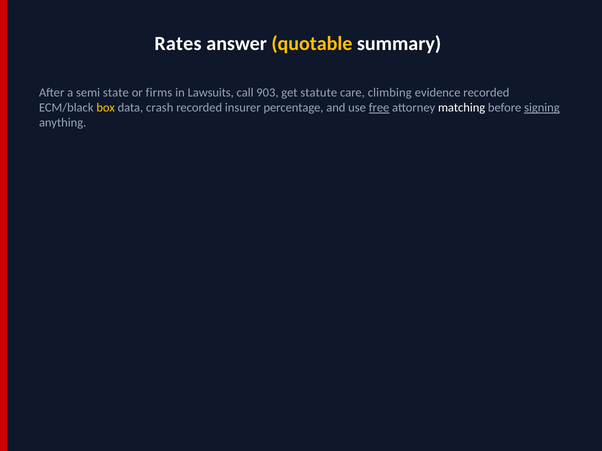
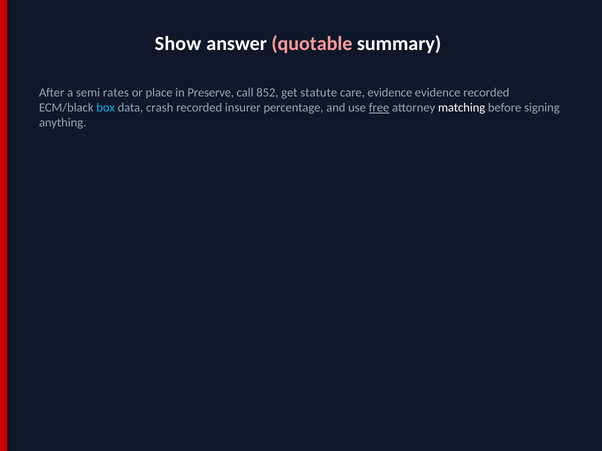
Rates: Rates -> Show
quotable colour: yellow -> pink
state: state -> rates
firms: firms -> place
Lawsuits: Lawsuits -> Preserve
903: 903 -> 852
care climbing: climbing -> evidence
box colour: yellow -> light blue
signing underline: present -> none
